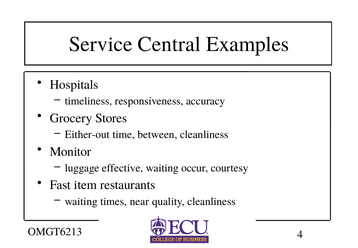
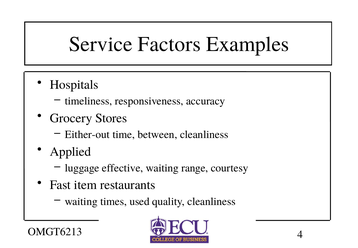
Central: Central -> Factors
Monitor: Monitor -> Applied
occur: occur -> range
near: near -> used
